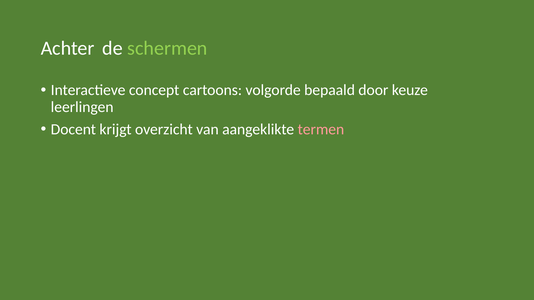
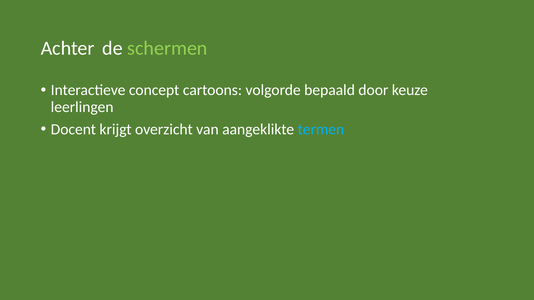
termen colour: pink -> light blue
